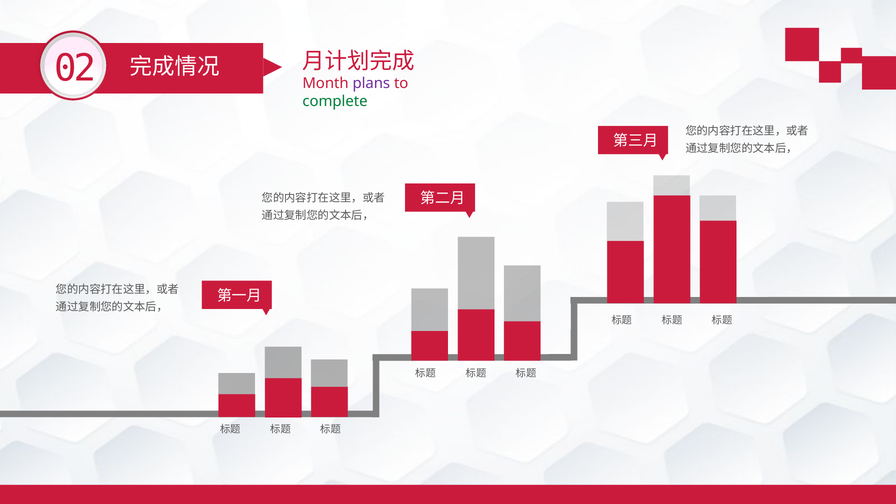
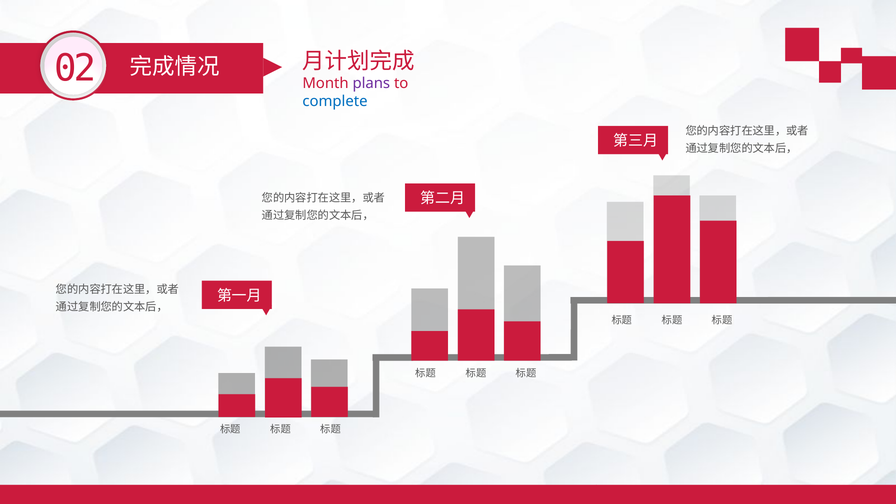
complete colour: green -> blue
